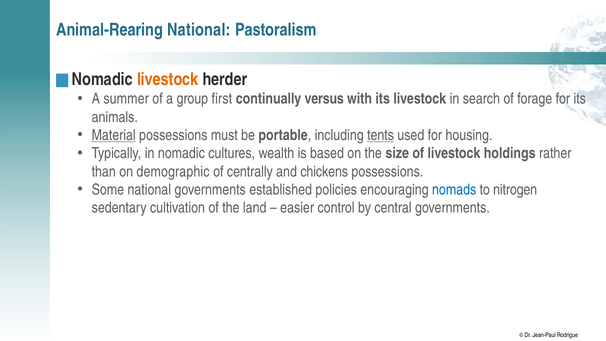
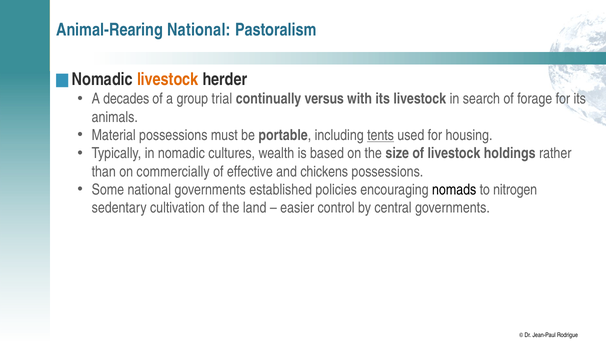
summer: summer -> decades
first: first -> trial
Material underline: present -> none
demographic: demographic -> commercially
centrally: centrally -> effective
nomads colour: blue -> black
